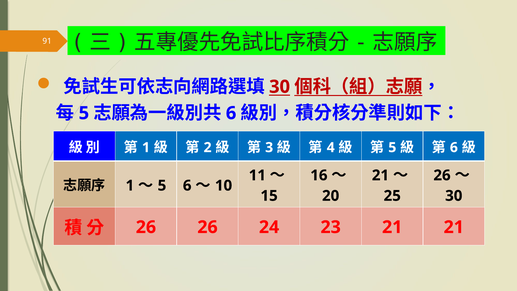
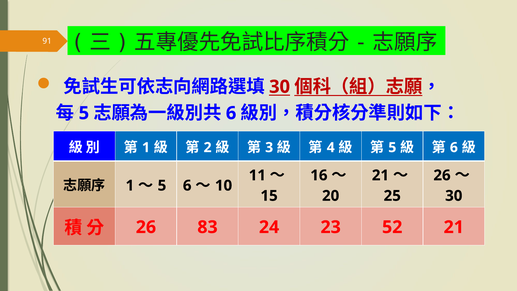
26 26: 26 -> 83
23 21: 21 -> 52
